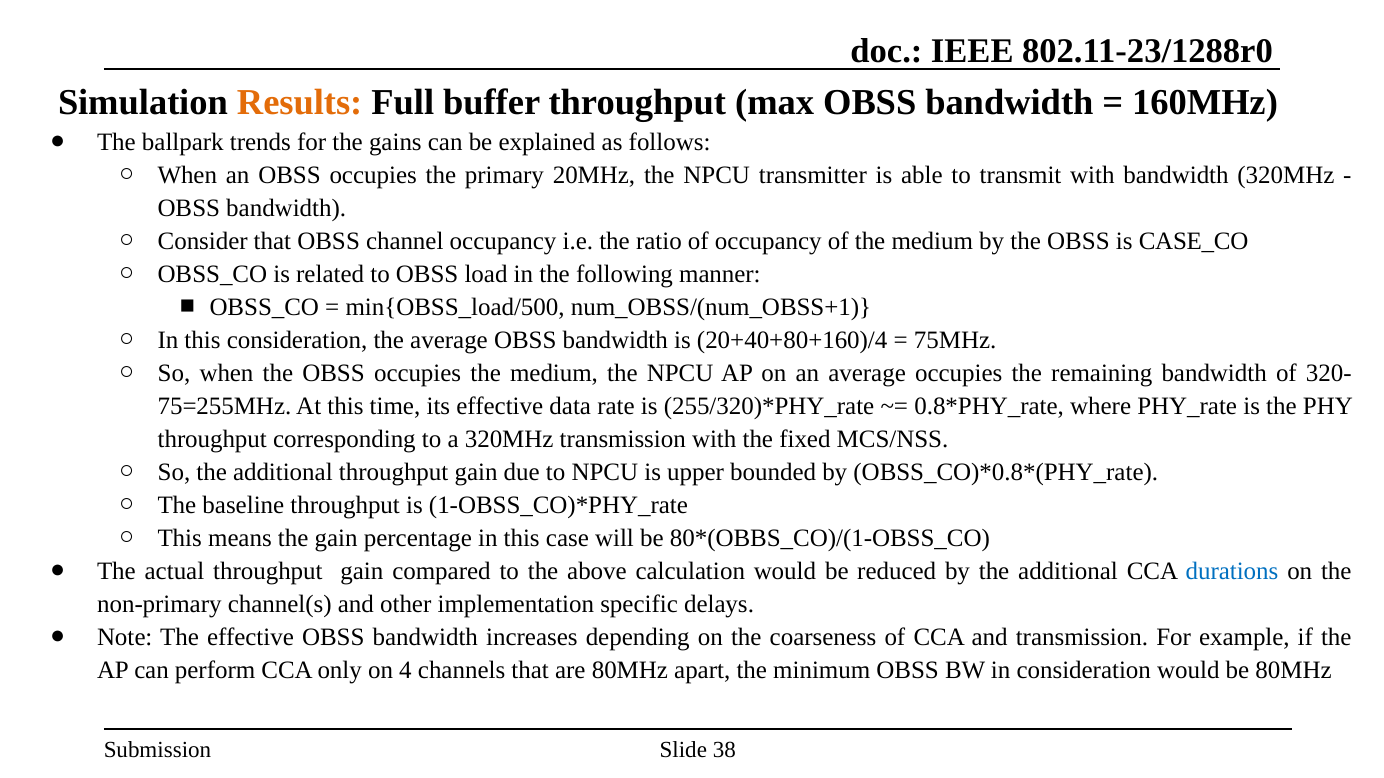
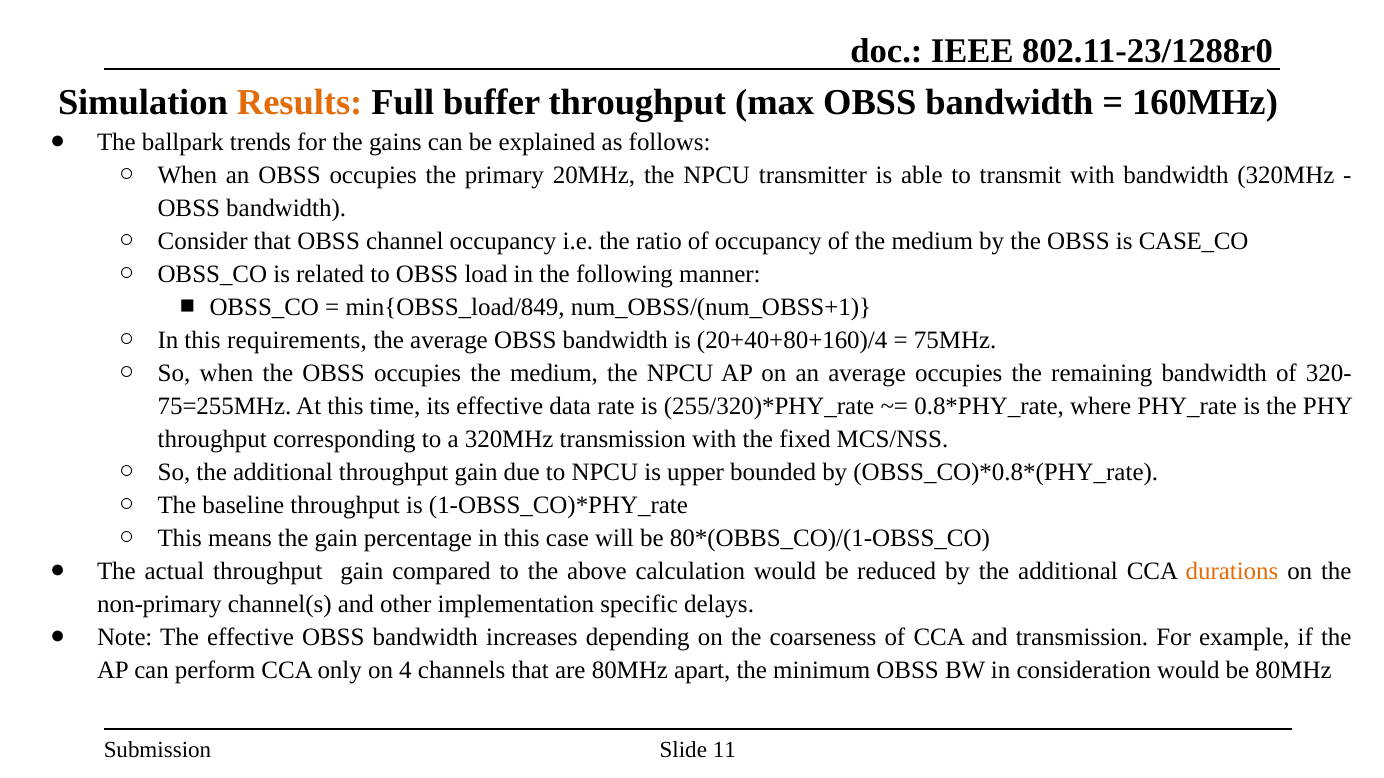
min{OBSS_load/500: min{OBSS_load/500 -> min{OBSS_load/849
this consideration: consideration -> requirements
durations colour: blue -> orange
38: 38 -> 11
